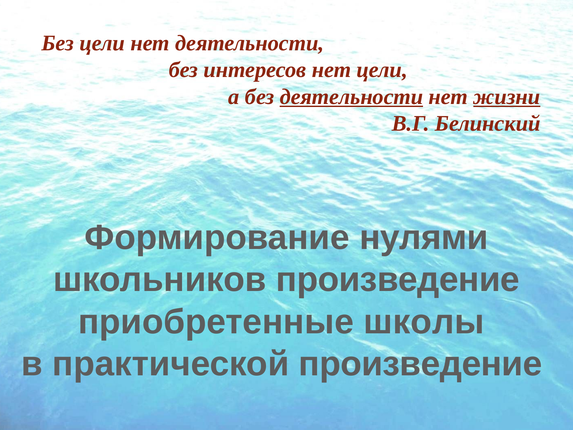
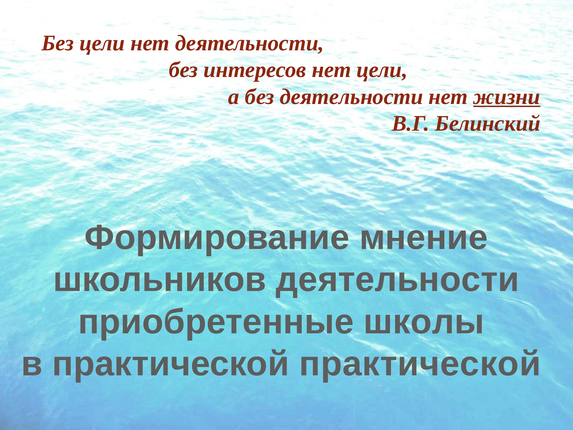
деятельности at (351, 97) underline: present -> none
нулями: нулями -> мнение
школьников произведение: произведение -> деятельности
практической произведение: произведение -> практической
